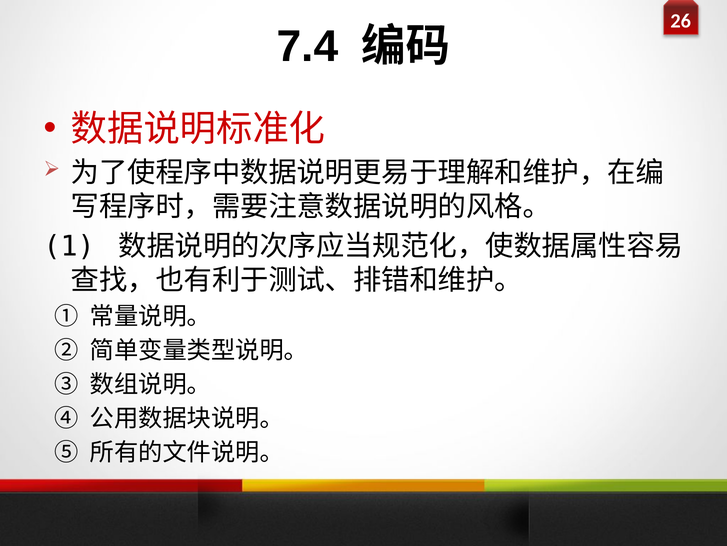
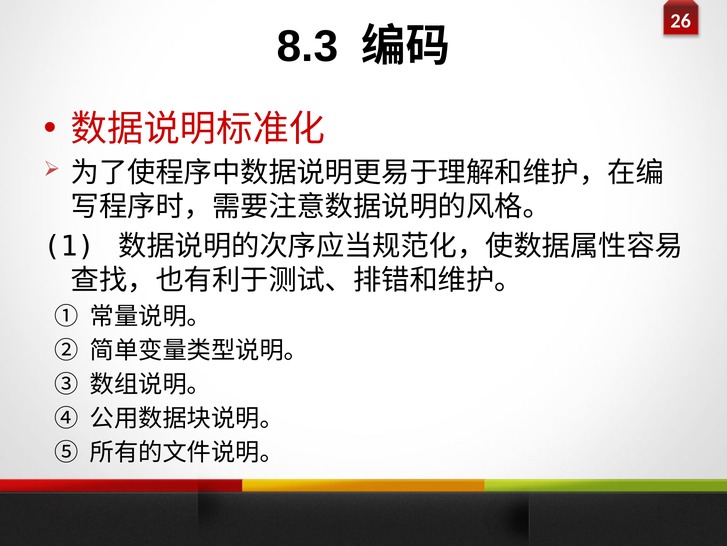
7.4: 7.4 -> 8.3
